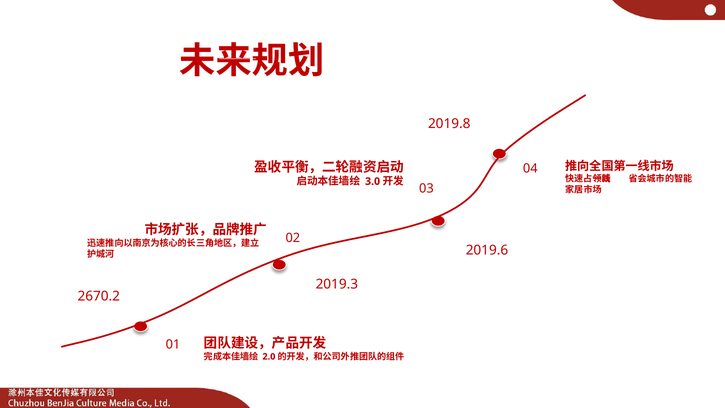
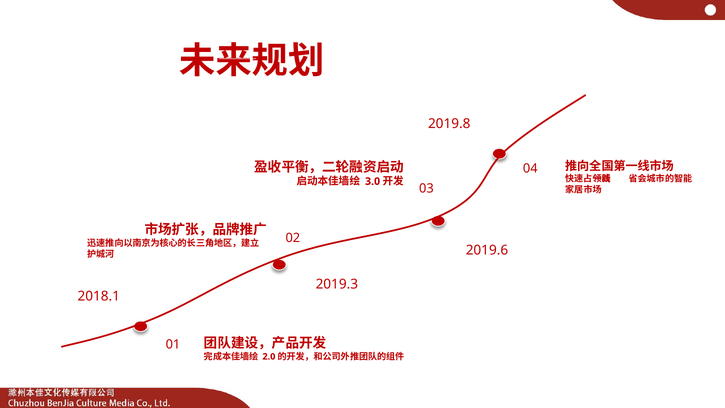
2670.2: 2670.2 -> 2018.1
